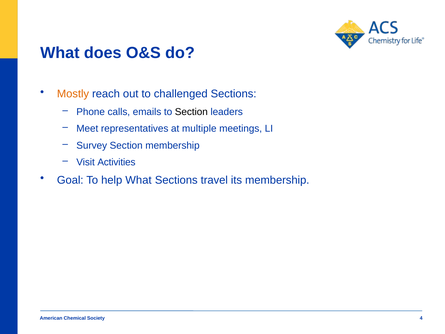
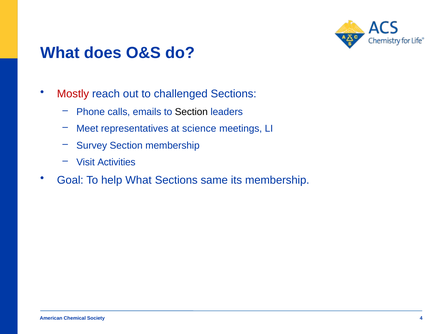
Mostly colour: orange -> red
multiple: multiple -> science
travel: travel -> same
